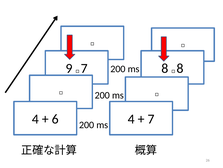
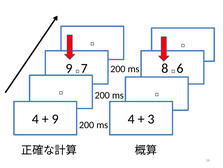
8 at (180, 68): 8 -> 6
6 at (55, 119): 6 -> 9
7 at (151, 119): 7 -> 3
